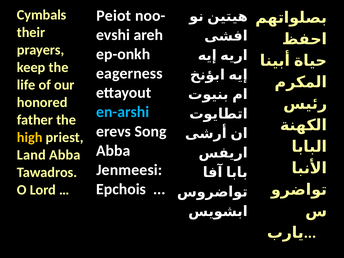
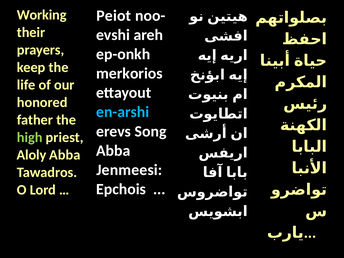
Cymbals: Cymbals -> Working
eagerness: eagerness -> merkorios
high colour: yellow -> light green
Land: Land -> Aloly
